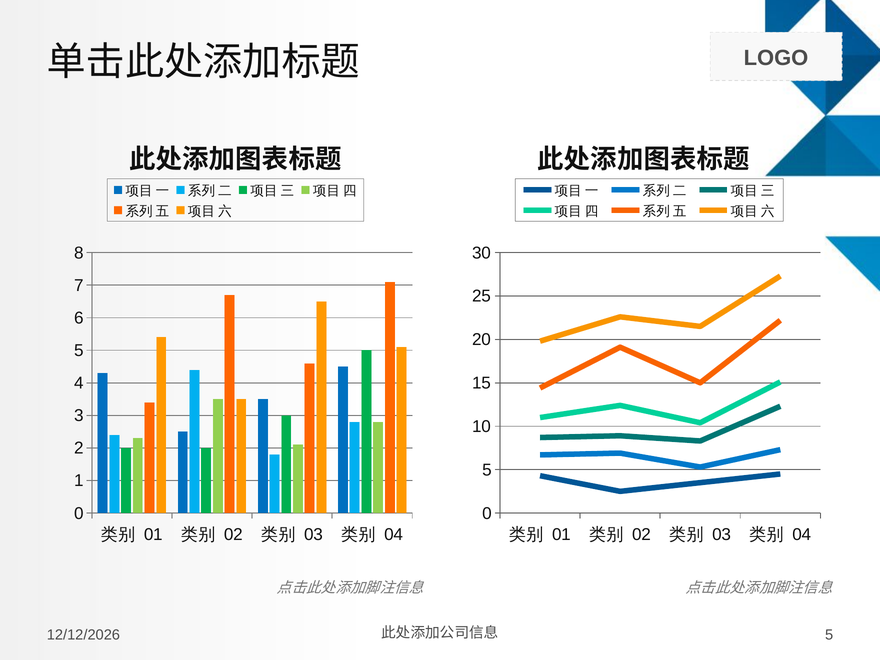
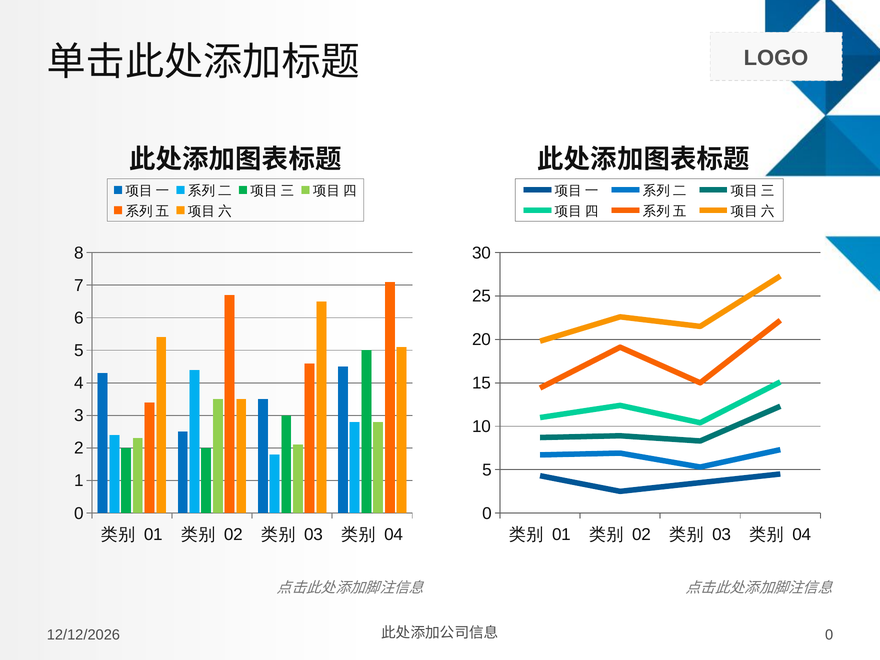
5 at (829, 635): 5 -> 0
